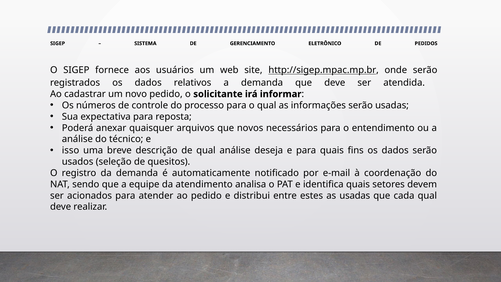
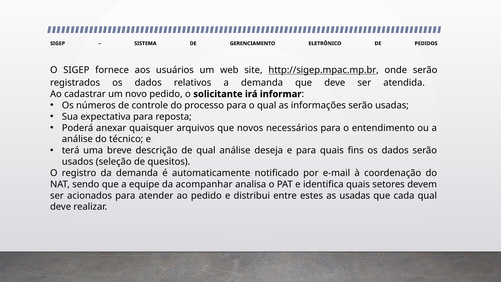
isso: isso -> terá
atendimento: atendimento -> acompanhar
